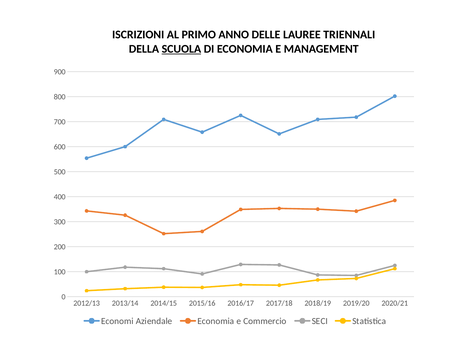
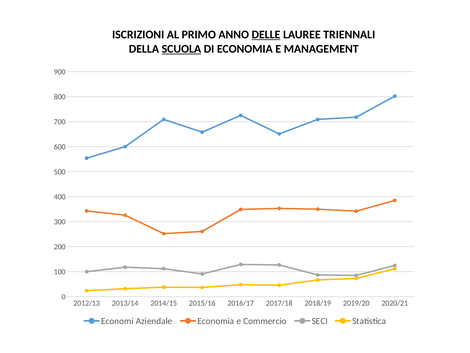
DELLE underline: none -> present
